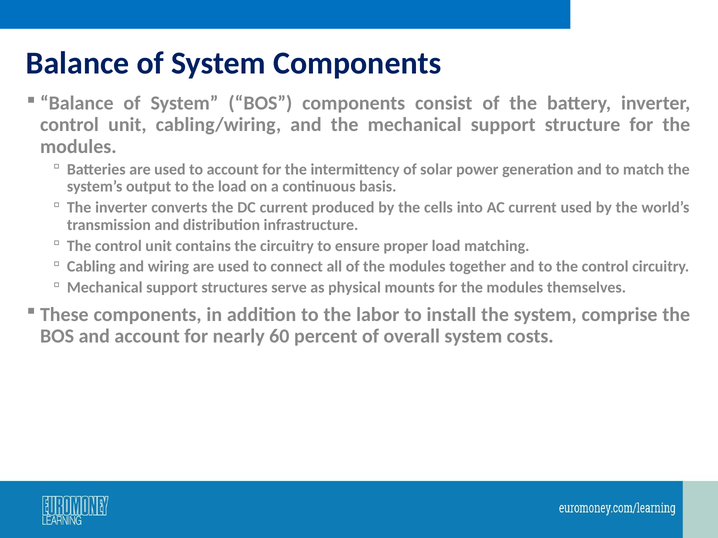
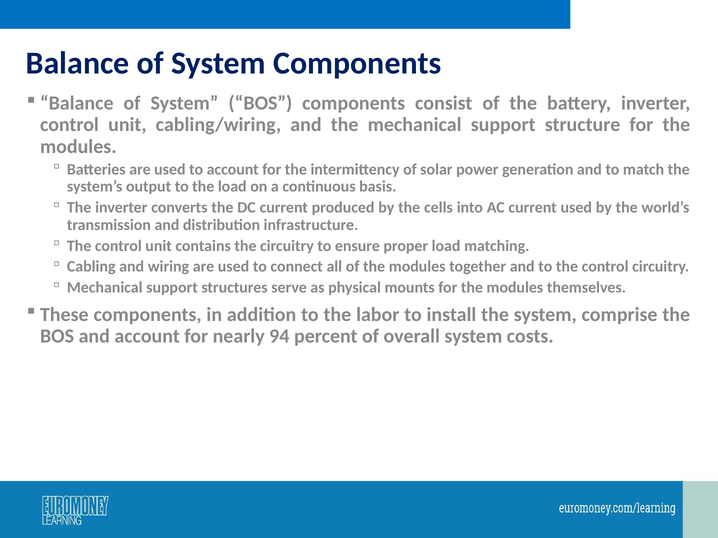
60: 60 -> 94
